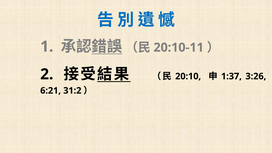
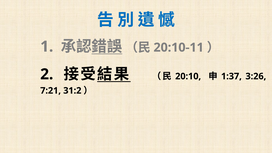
6:21: 6:21 -> 7:21
